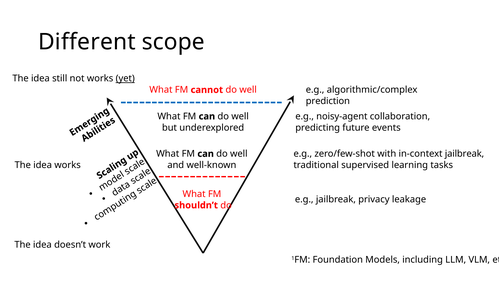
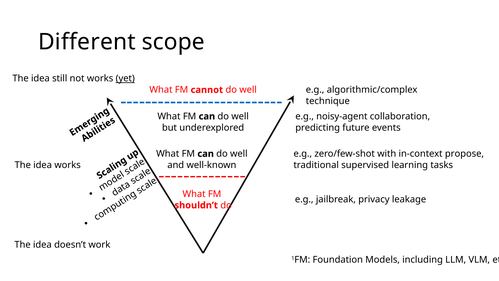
prediction: prediction -> technique
in-context jailbreak: jailbreak -> propose
